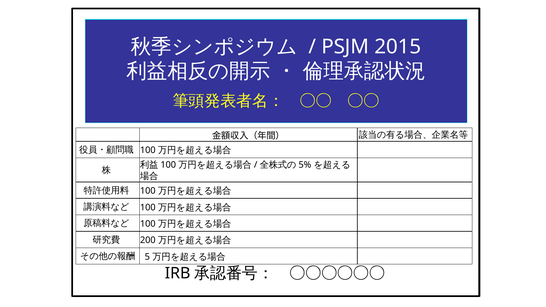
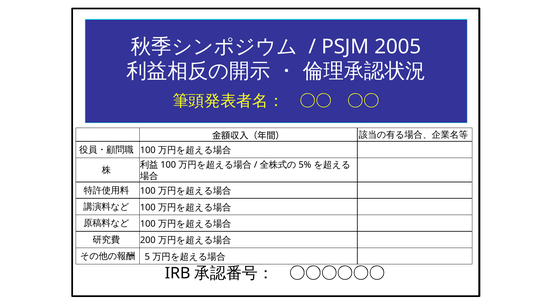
2015: 2015 -> 2005
